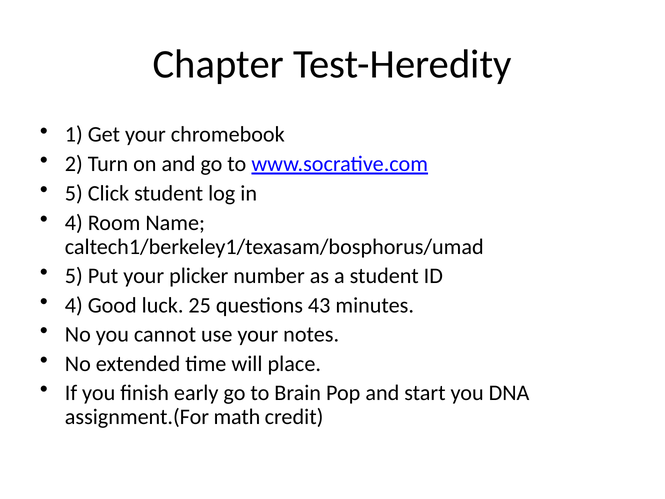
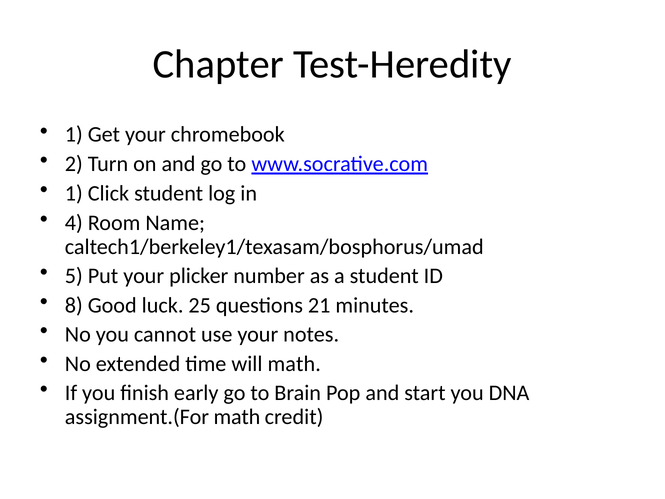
5 at (74, 193): 5 -> 1
4 at (74, 305): 4 -> 8
43: 43 -> 21
will place: place -> math
